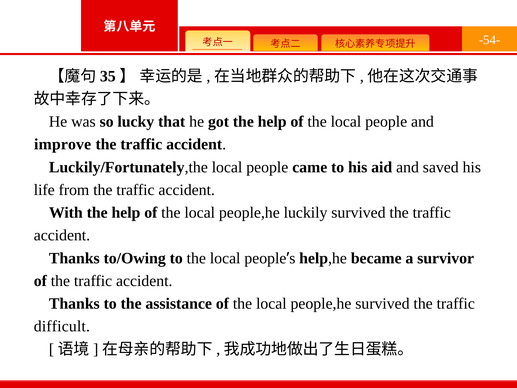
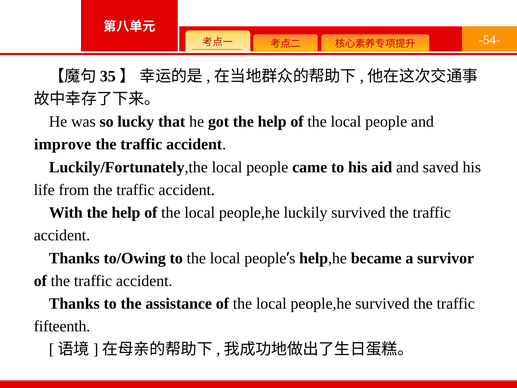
difficult: difficult -> fifteenth
